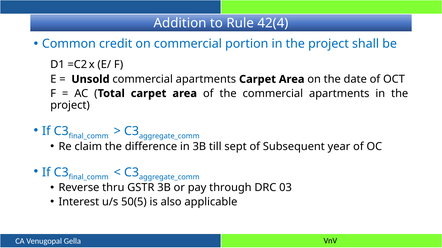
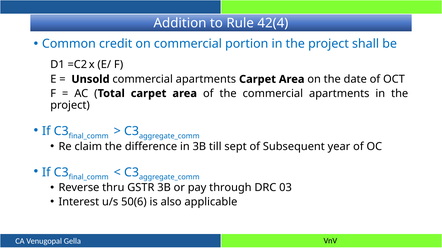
50(5: 50(5 -> 50(6
